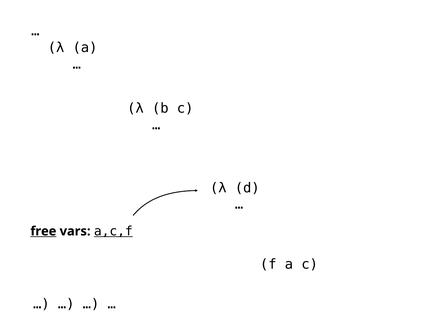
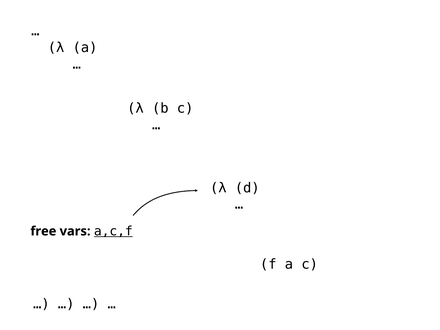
free underline: present -> none
